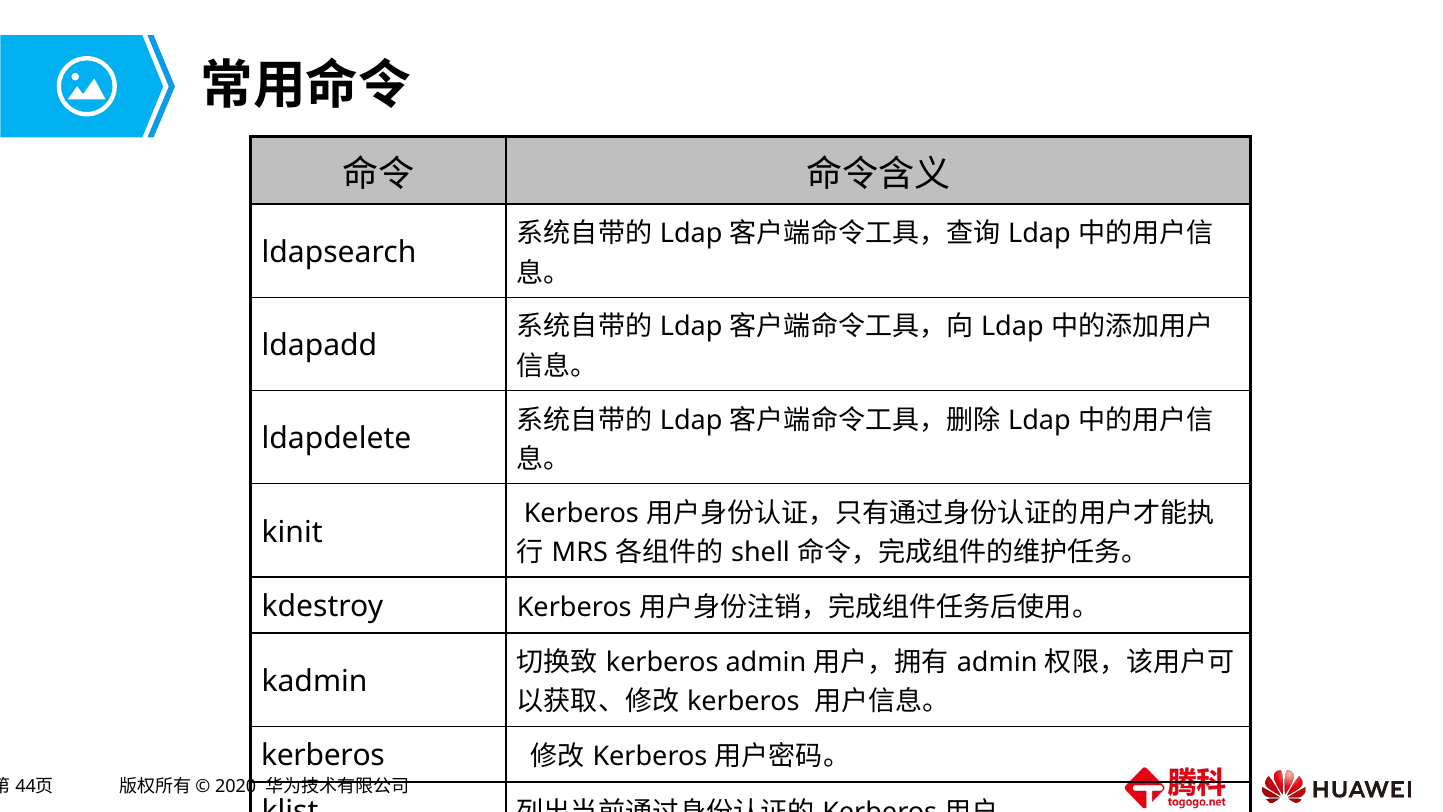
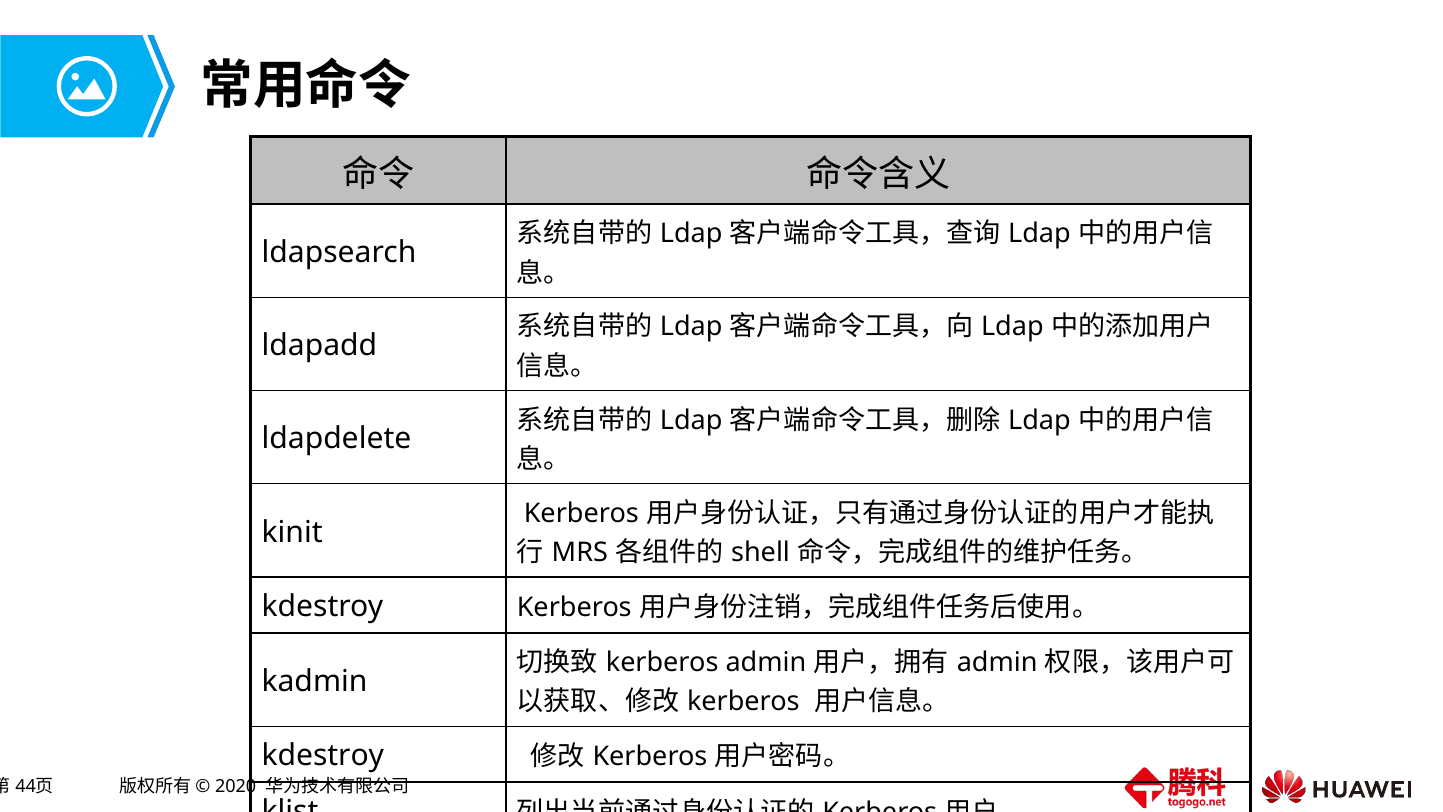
kerberos at (323, 756): kerberos -> kdestroy
